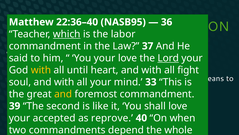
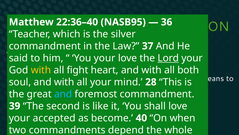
which underline: present -> none
labor: labor -> silver
until: until -> fight
fight: fight -> both
33: 33 -> 28
and at (63, 94) colour: yellow -> light blue
reprove: reprove -> become
